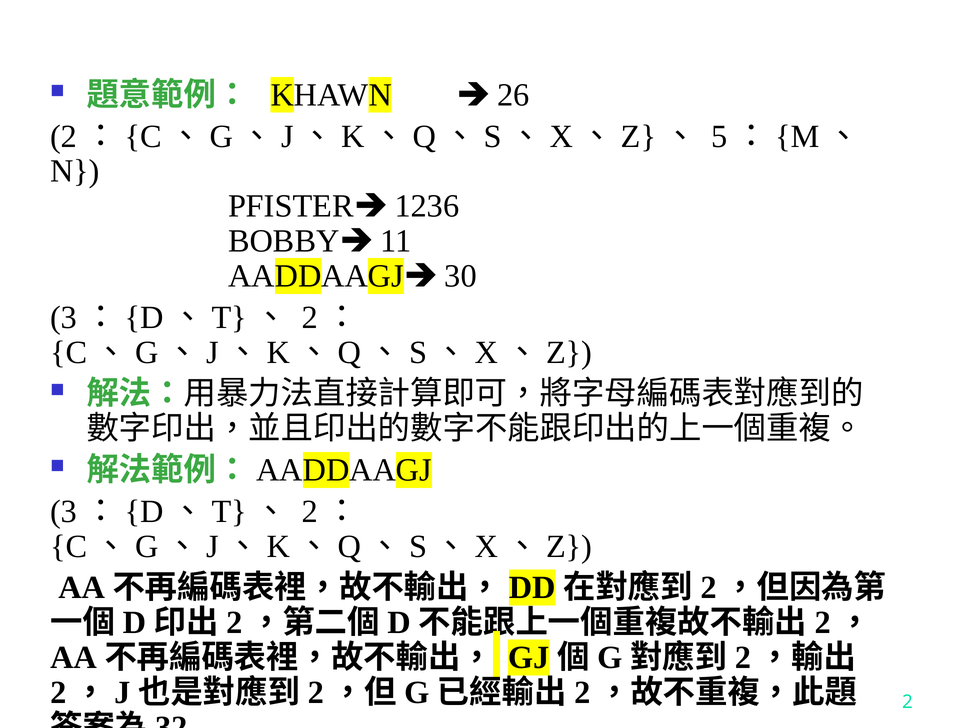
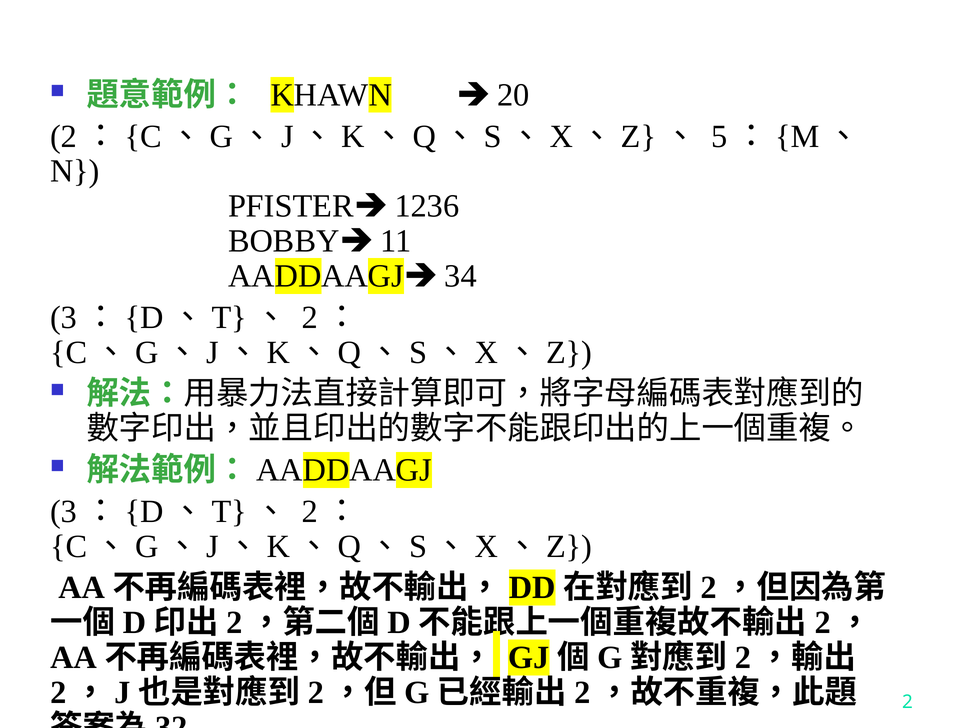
26: 26 -> 20
30: 30 -> 34
